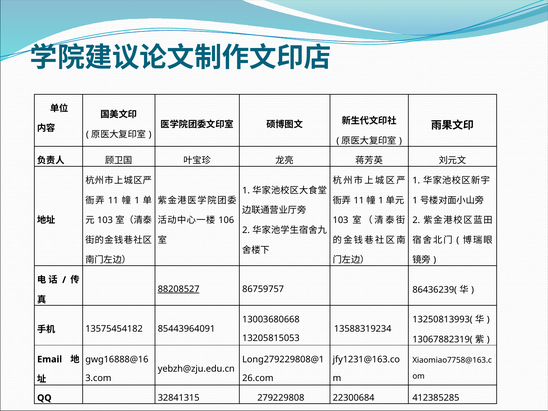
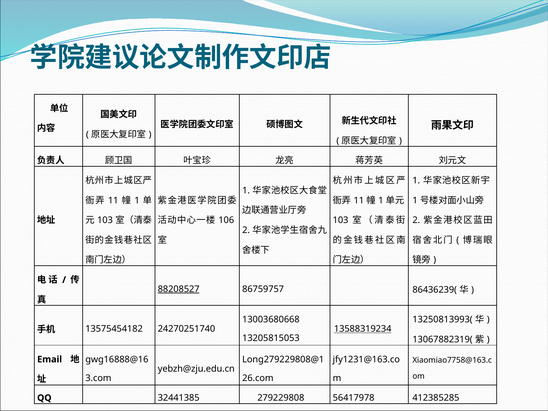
85443964091: 85443964091 -> 24270251740
13588319234 underline: none -> present
32841315: 32841315 -> 32441385
22300684: 22300684 -> 56417978
